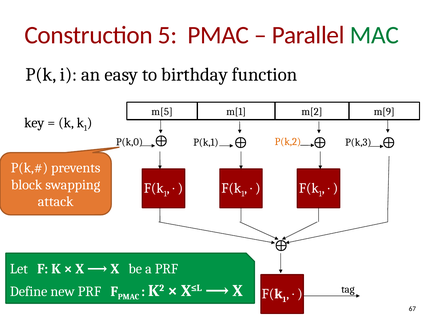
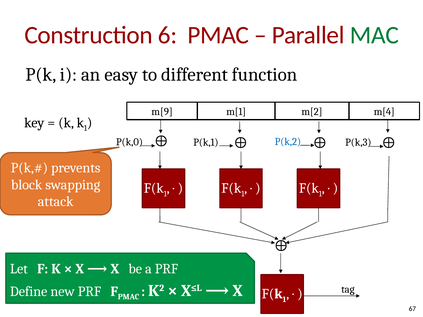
5: 5 -> 6
birthday: birthday -> different
m[5: m[5 -> m[9
m[9: m[9 -> m[4
P(k,2 colour: orange -> blue
